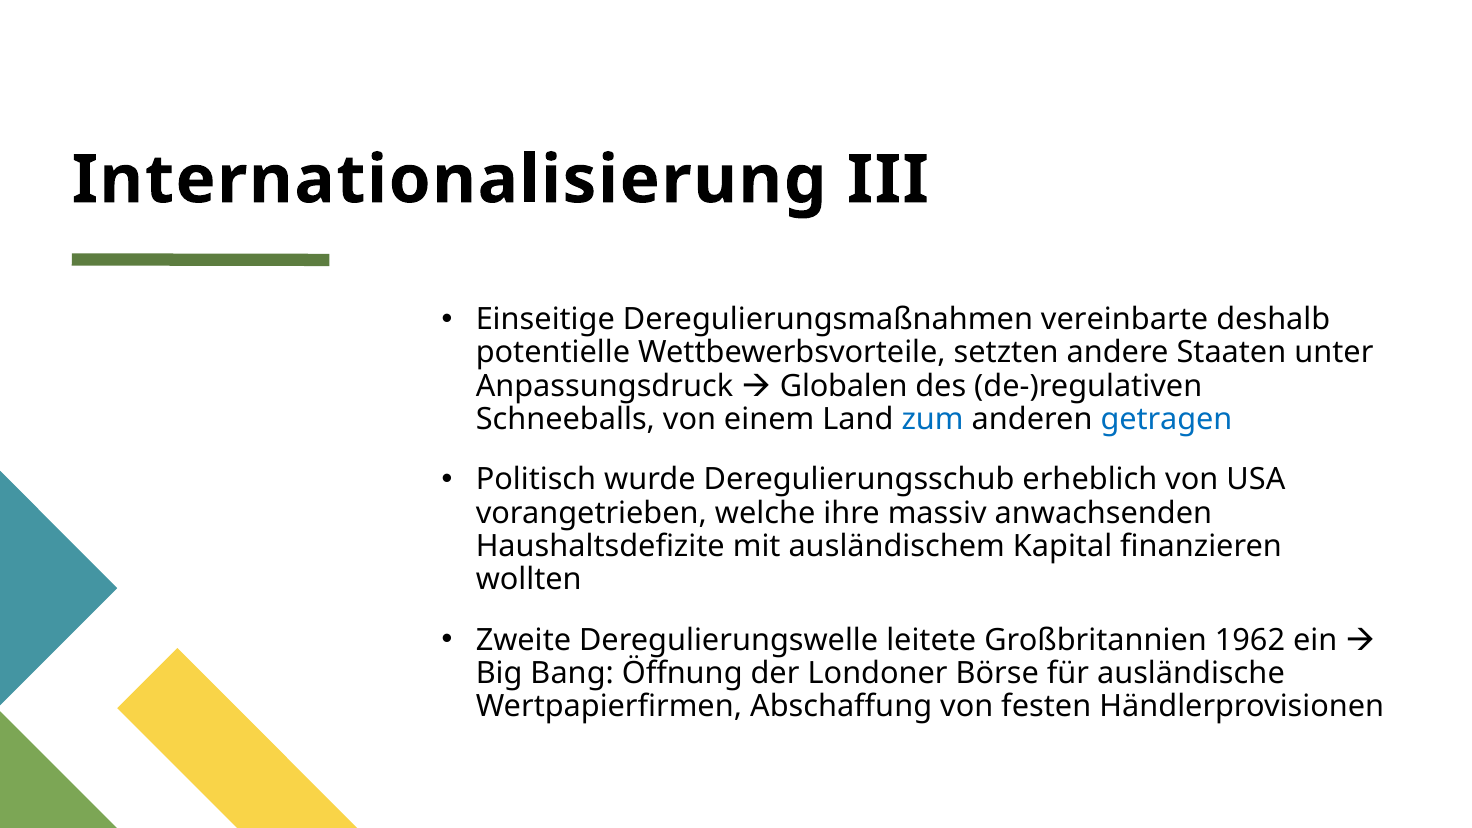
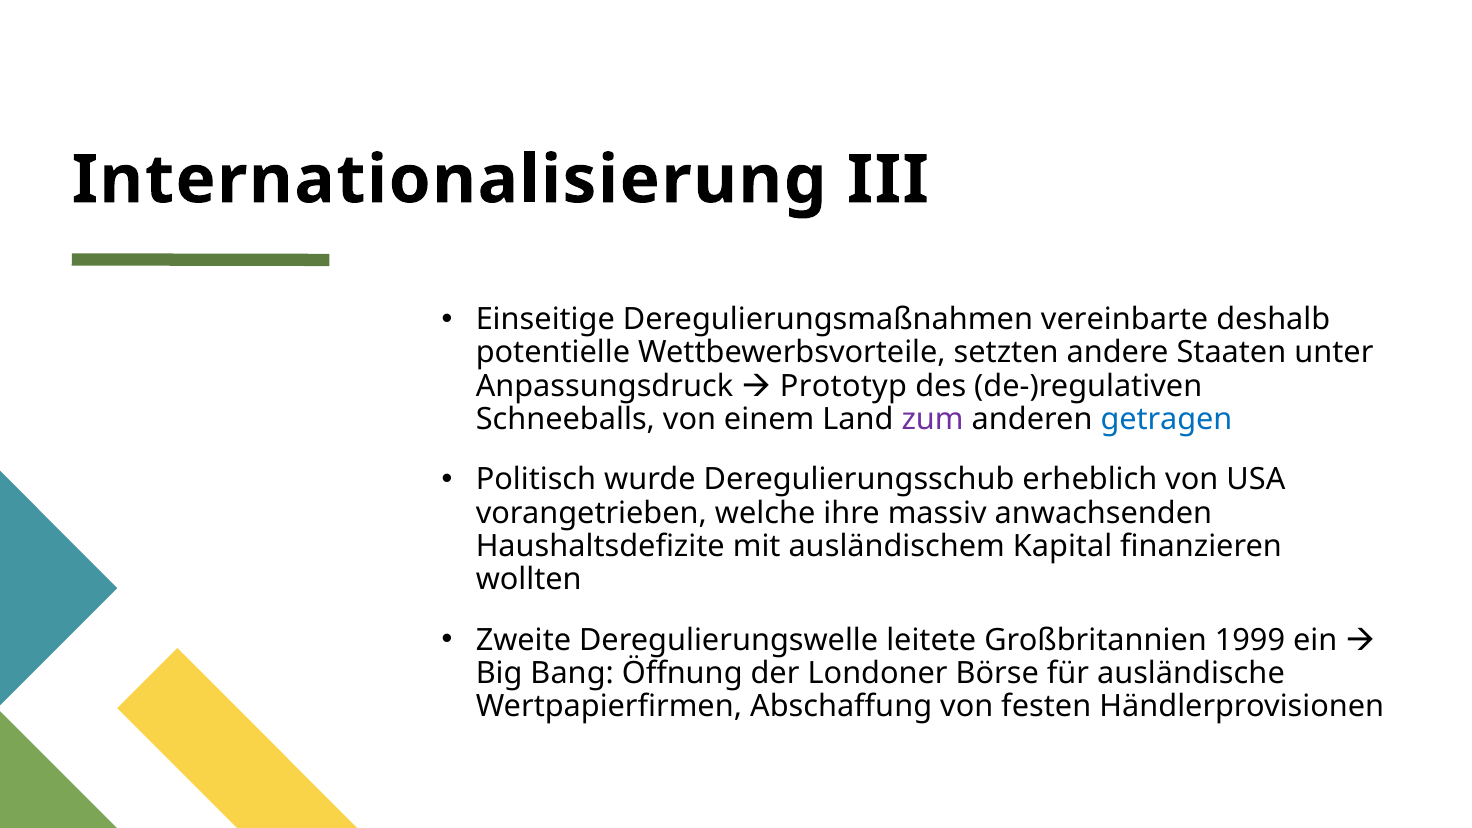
Globalen: Globalen -> Prototyp
zum colour: blue -> purple
1962: 1962 -> 1999
